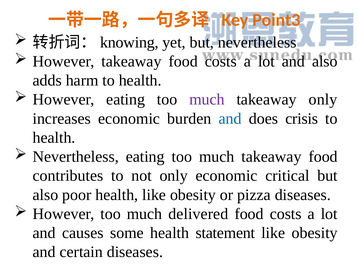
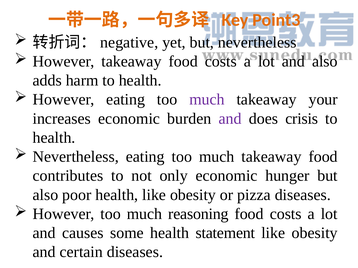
knowing: knowing -> negative
takeaway only: only -> your
and at (230, 119) colour: blue -> purple
critical: critical -> hunger
delivered: delivered -> reasoning
